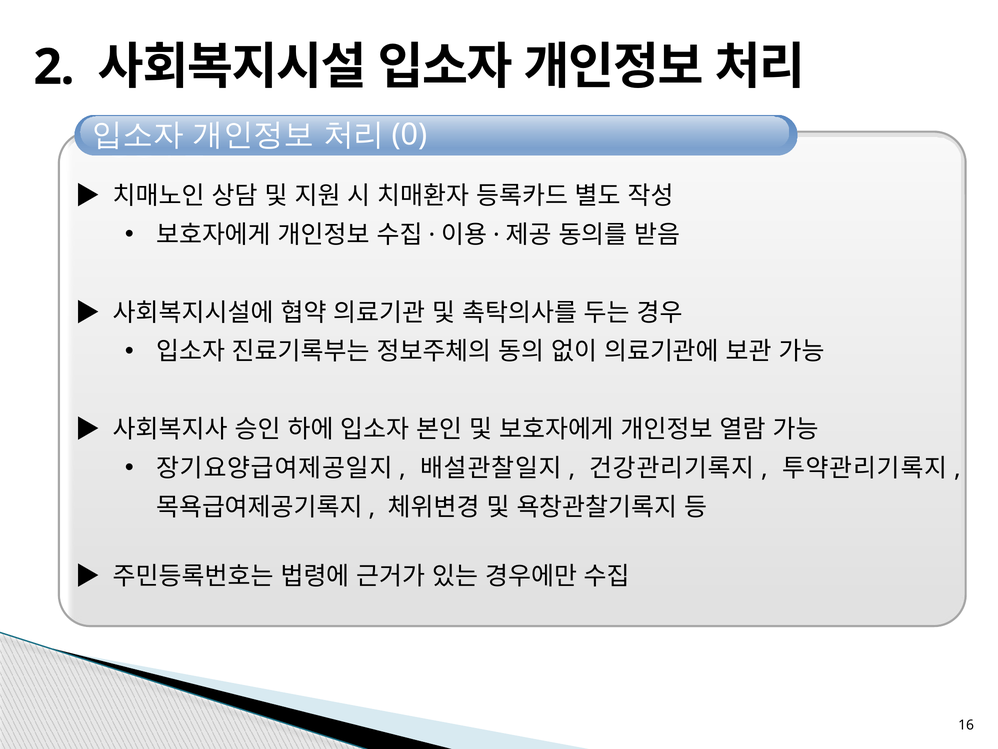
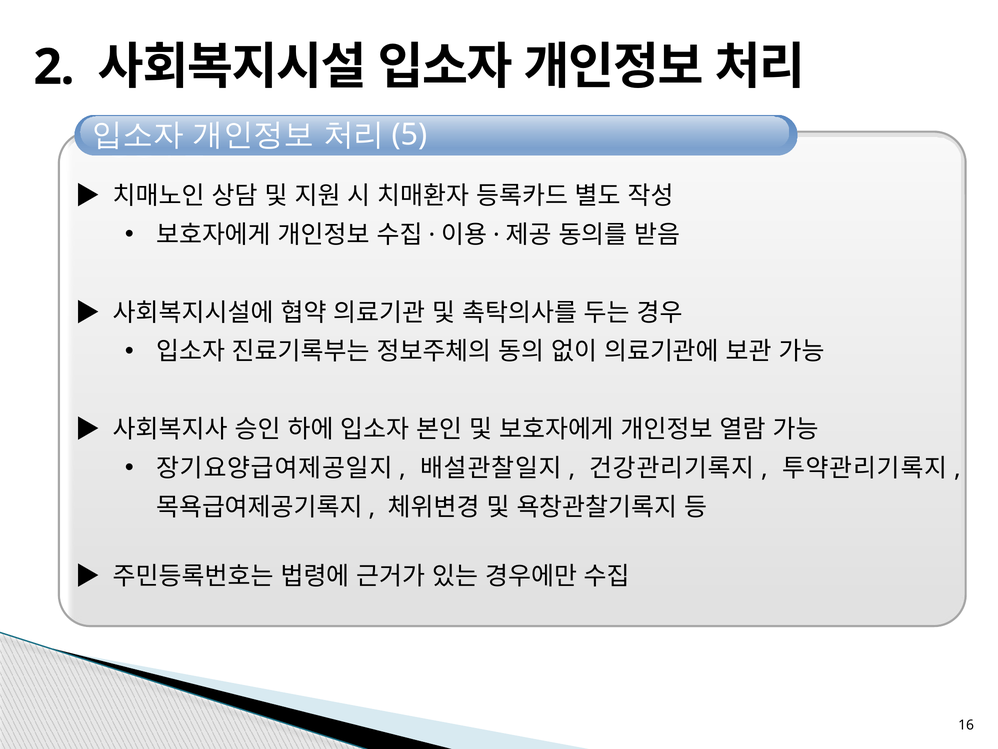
0: 0 -> 5
